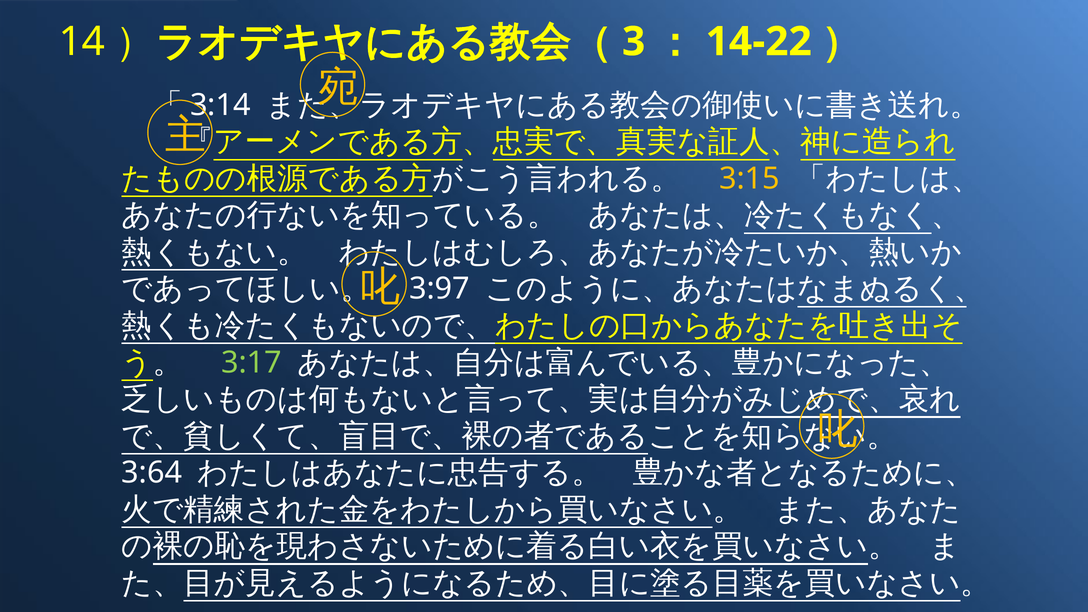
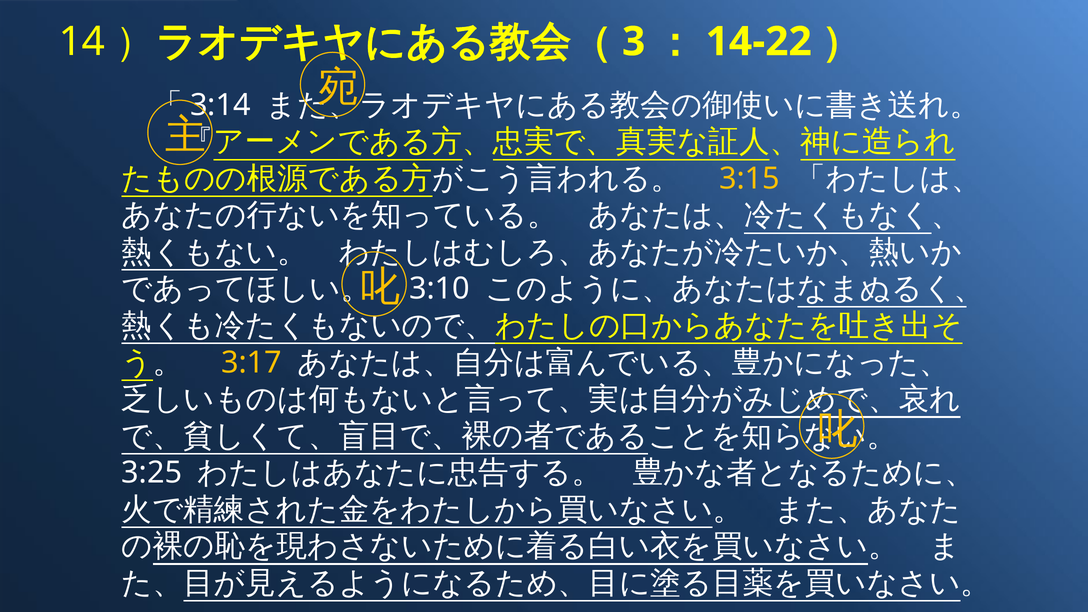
3:97: 3:97 -> 3:10
3:17 colour: light green -> yellow
3:64: 3:64 -> 3:25
